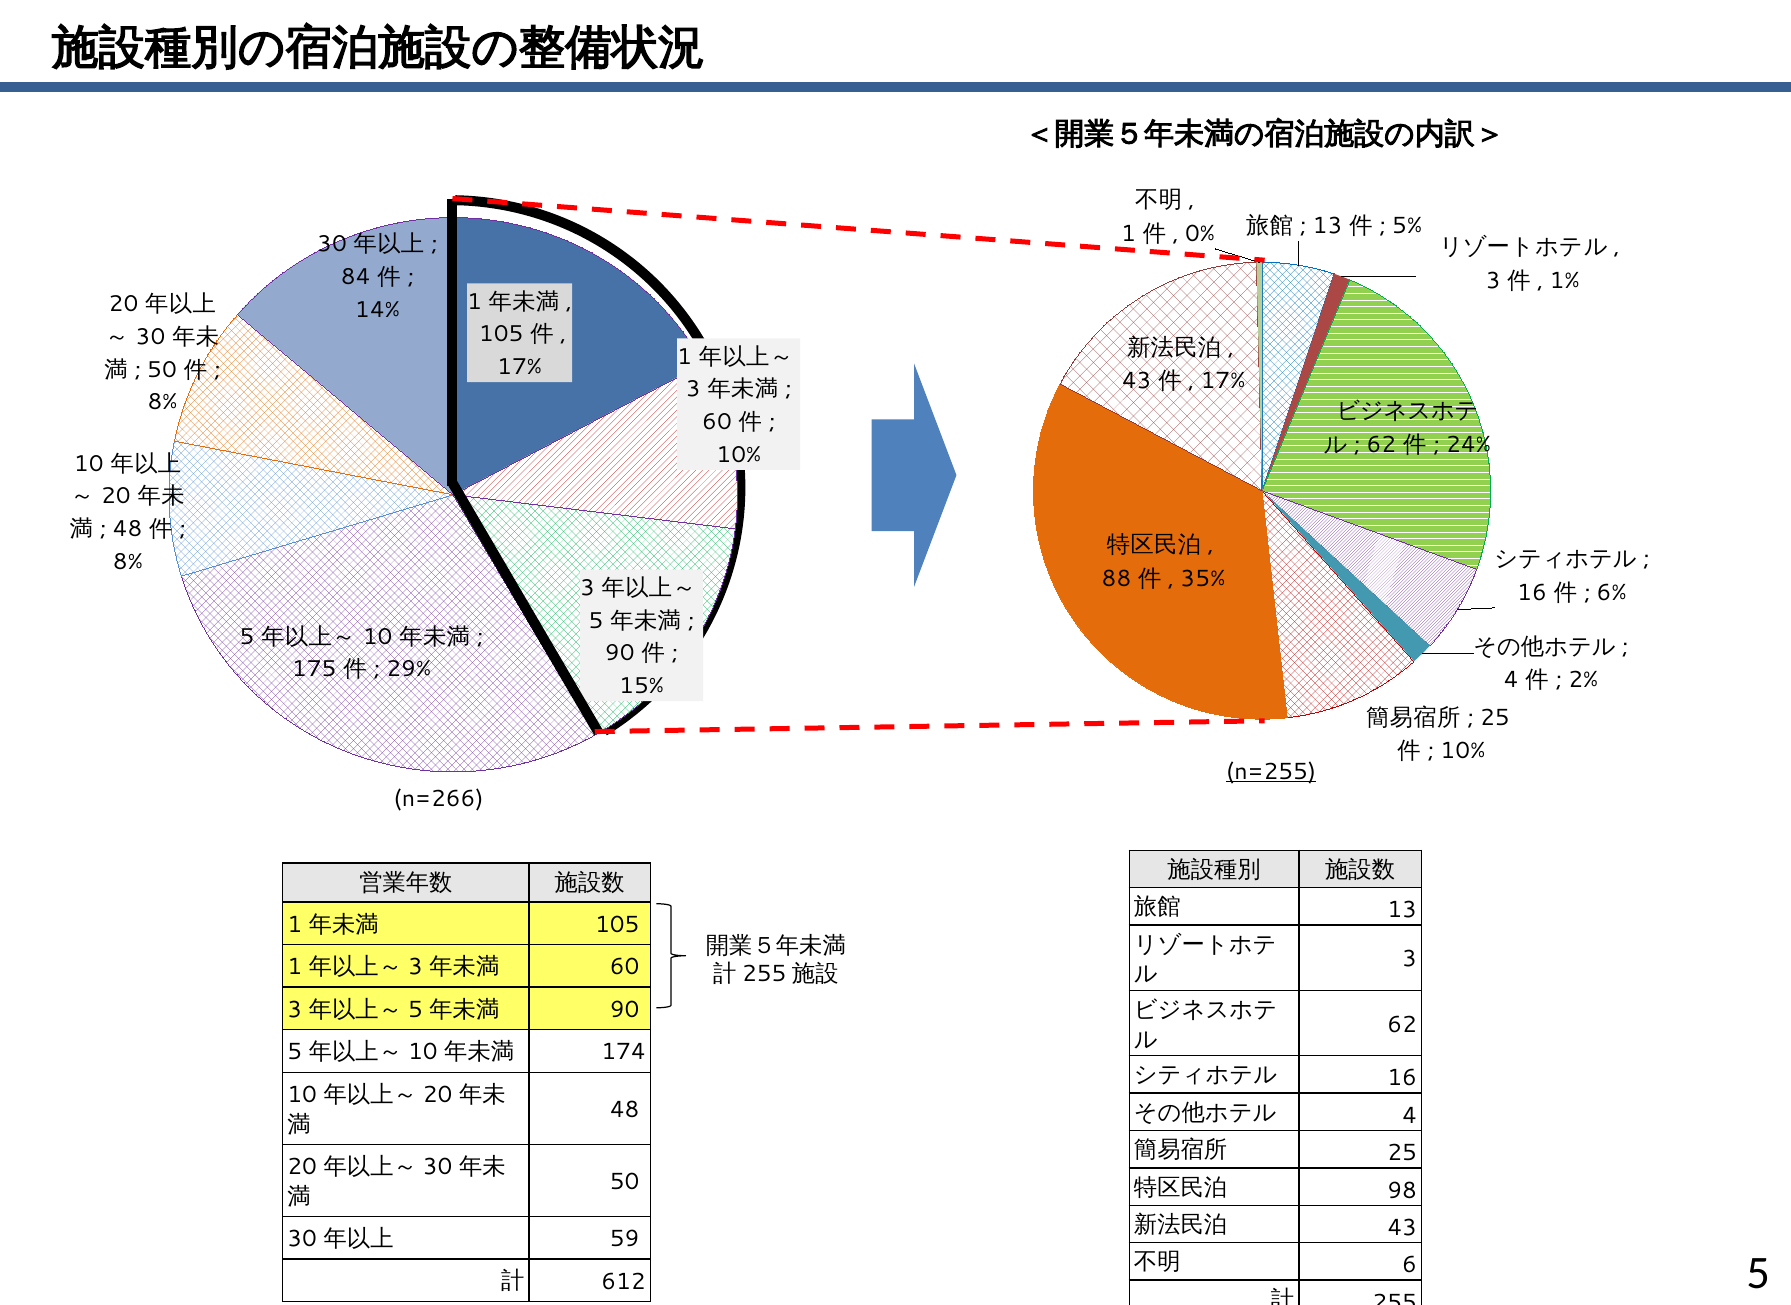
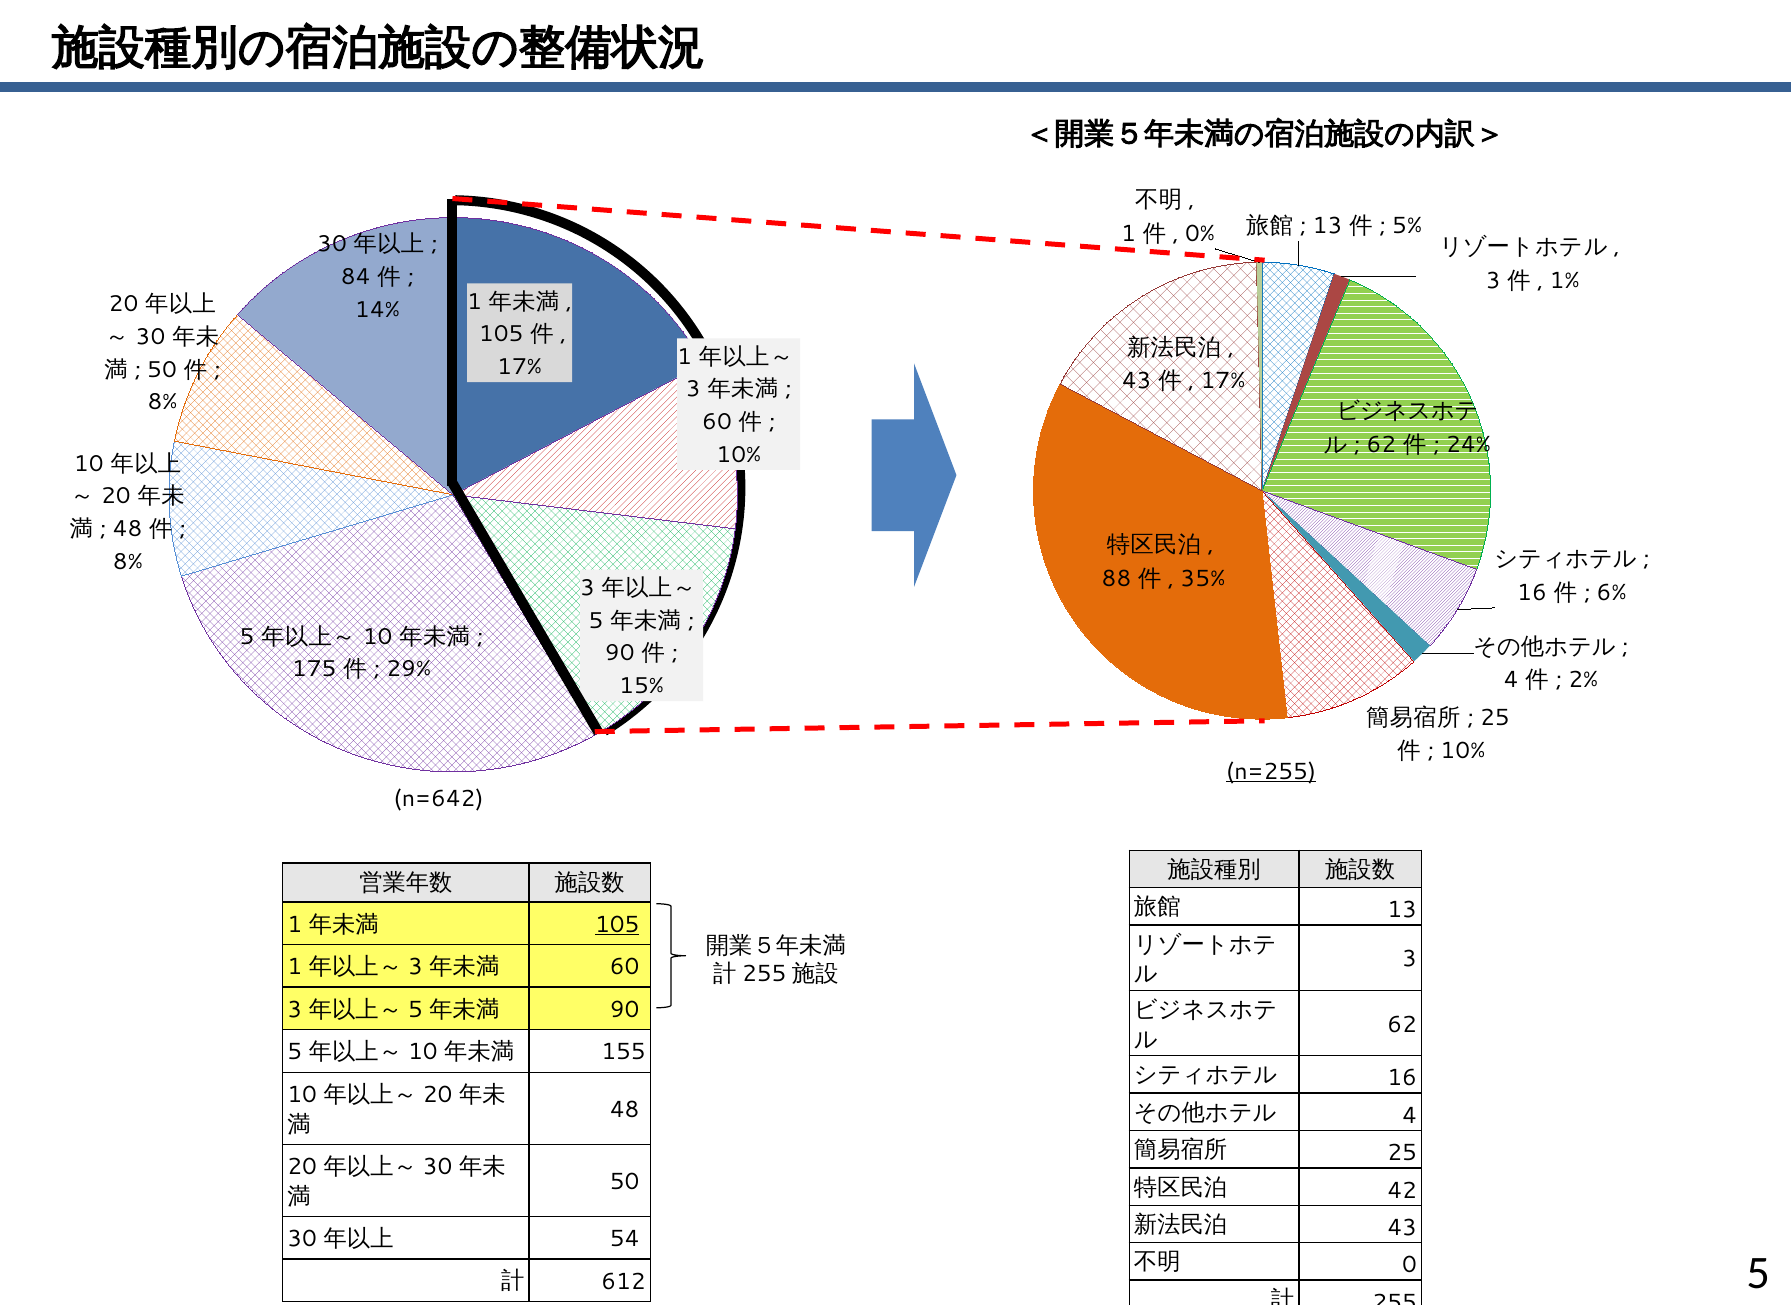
n=266: n=266 -> n=642
105 at (617, 925) underline: none -> present
174: 174 -> 155
98: 98 -> 42
59: 59 -> 54
6: 6 -> 0
